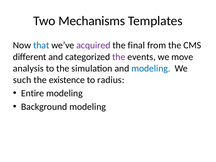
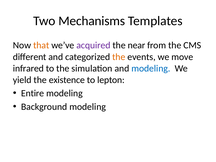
that colour: blue -> orange
final: final -> near
the at (119, 57) colour: purple -> orange
analysis: analysis -> infrared
such: such -> yield
radius: radius -> lepton
